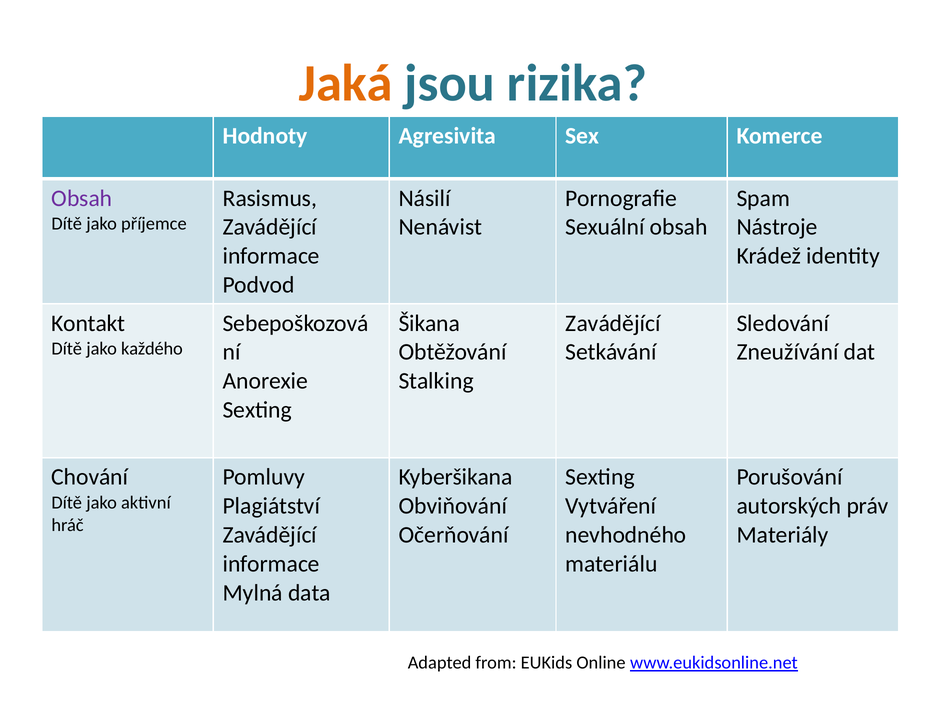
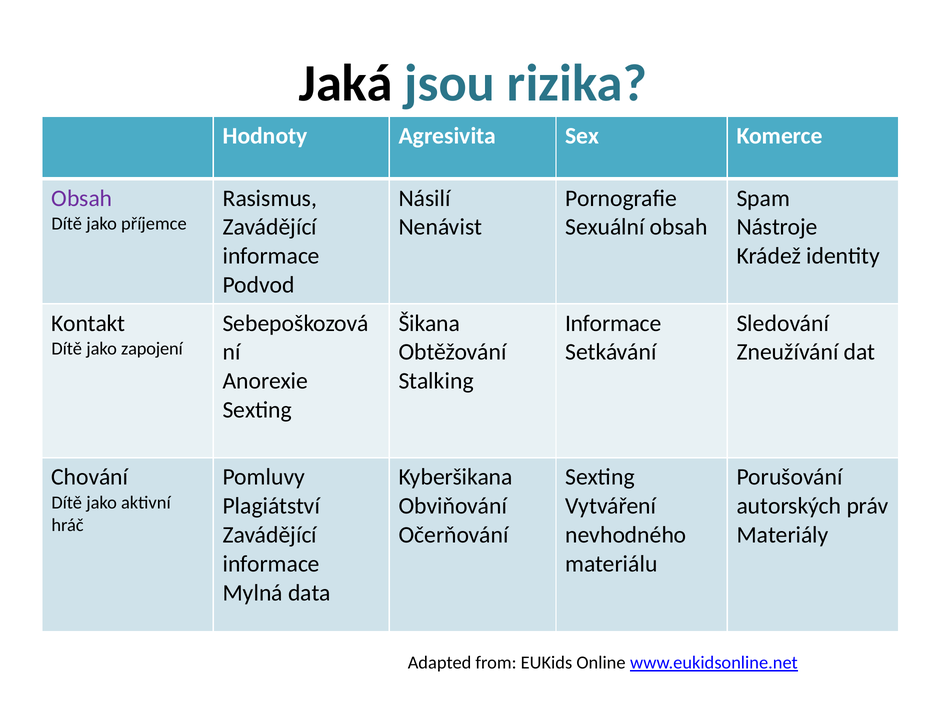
Jaká colour: orange -> black
Zavádějící at (613, 323): Zavádějící -> Informace
každého: každého -> zapojení
